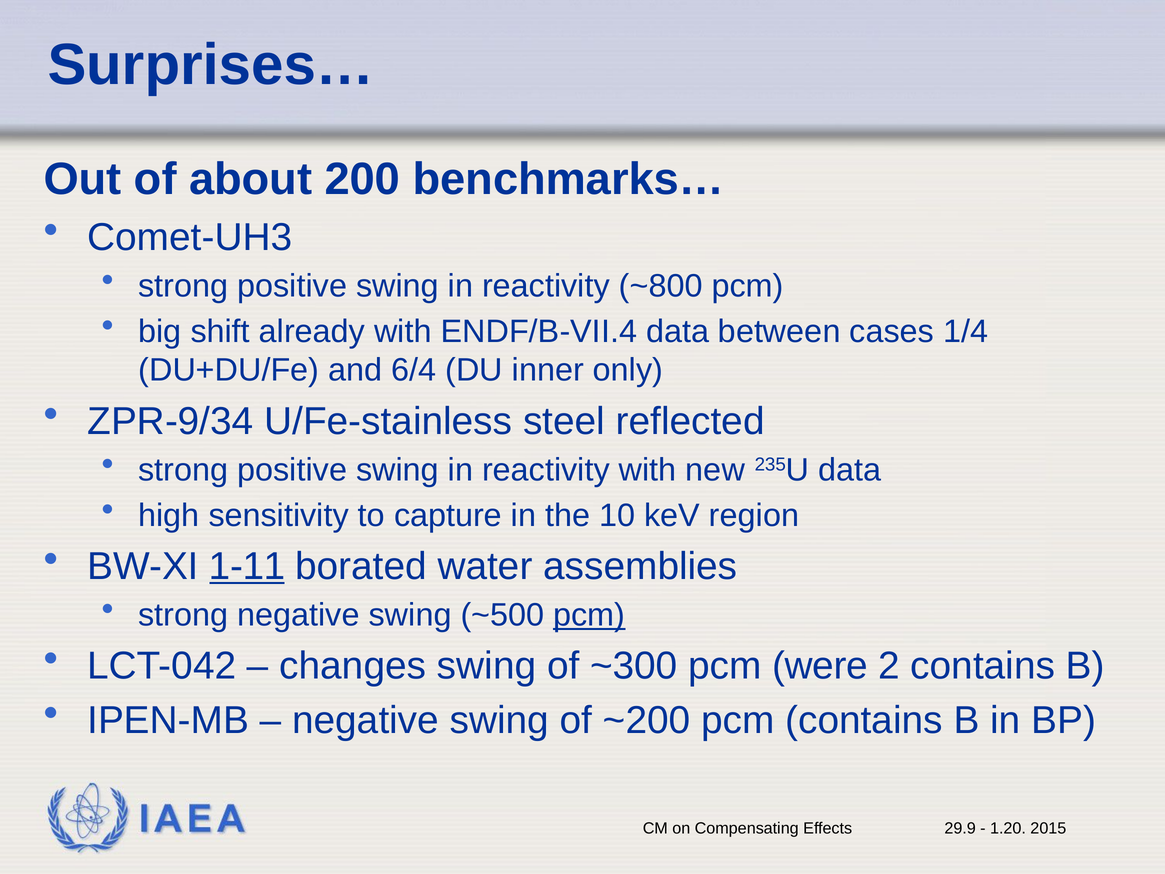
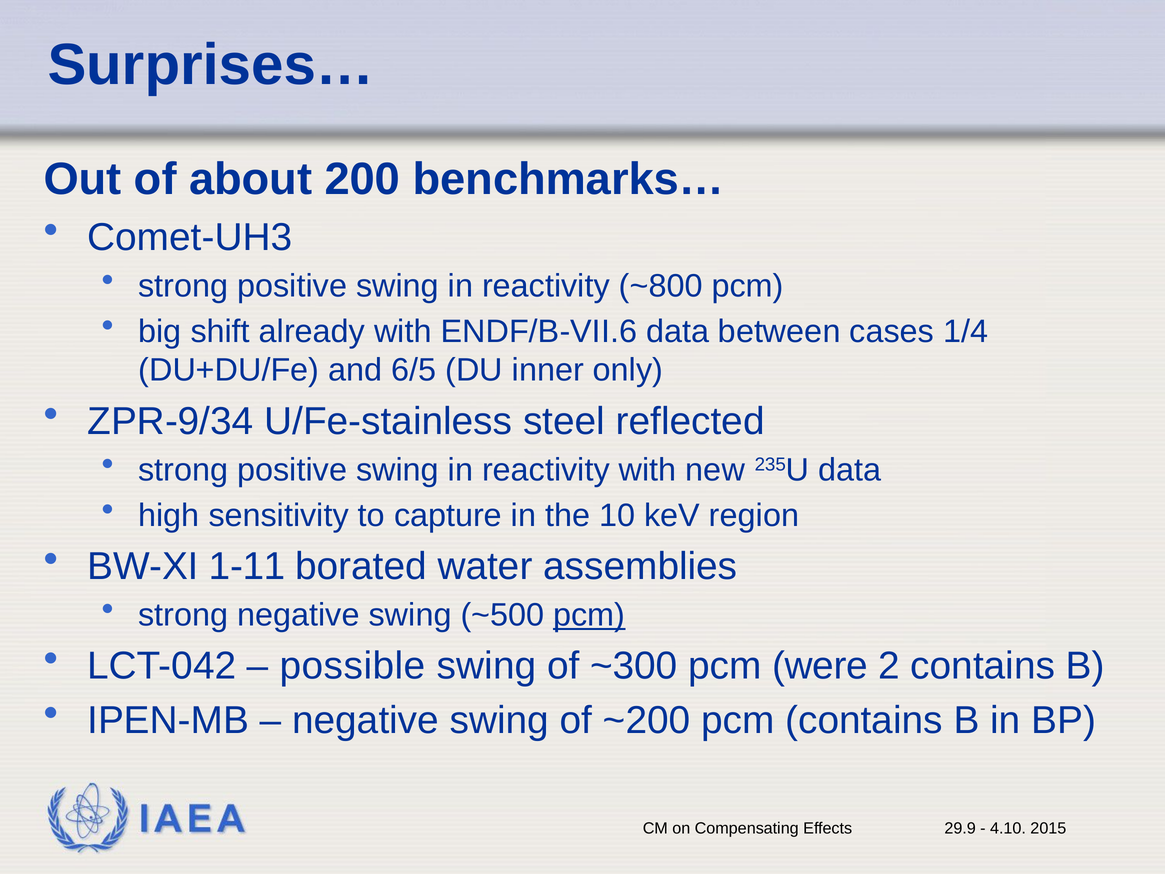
ENDF/B-VII.4: ENDF/B-VII.4 -> ENDF/B-VII.6
6/4: 6/4 -> 6/5
1-11 underline: present -> none
changes: changes -> possible
1.20: 1.20 -> 4.10
